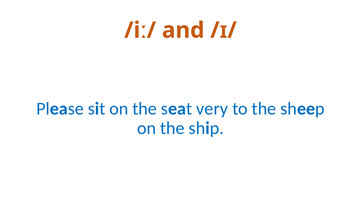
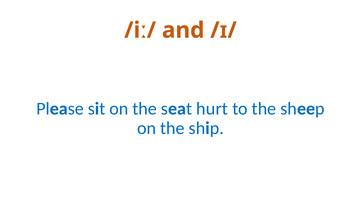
very: very -> hurt
